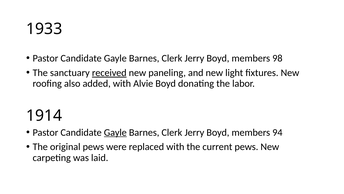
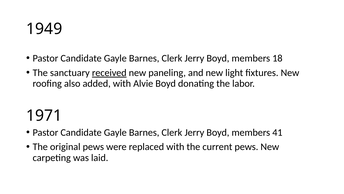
1933: 1933 -> 1949
98: 98 -> 18
1914: 1914 -> 1971
Gayle at (115, 132) underline: present -> none
94: 94 -> 41
